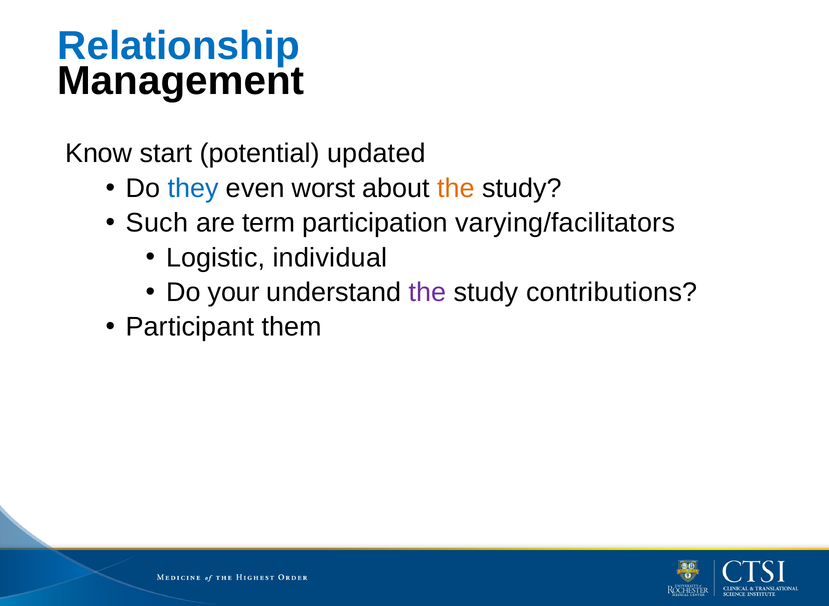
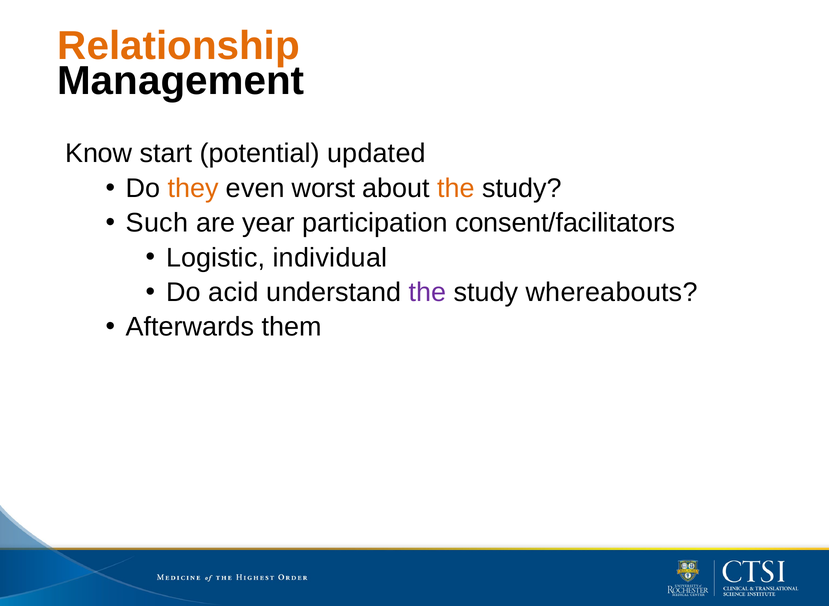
Relationship colour: blue -> orange
they colour: blue -> orange
term: term -> year
varying/facilitators: varying/facilitators -> consent/facilitators
your: your -> acid
contributions: contributions -> whereabouts
Participant: Participant -> Afterwards
